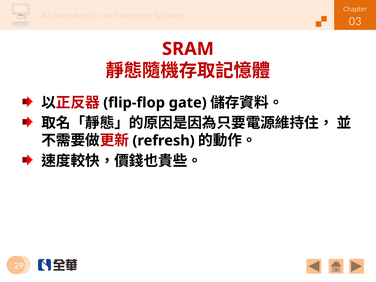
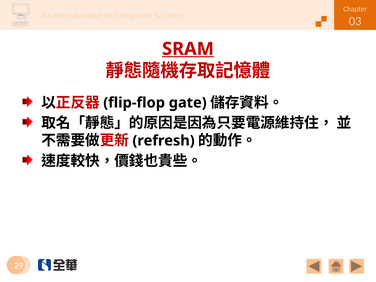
SRAM underline: none -> present
